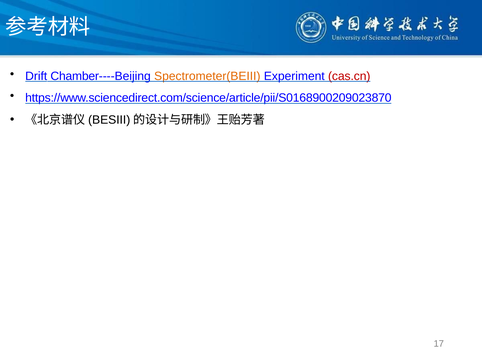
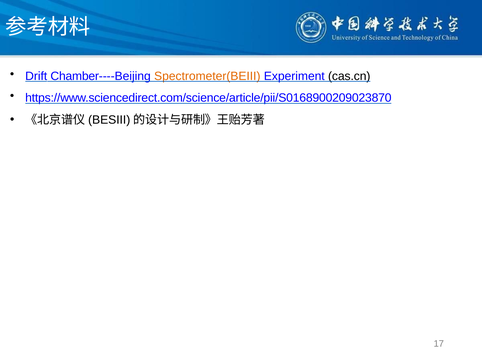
cas.cn colour: red -> black
